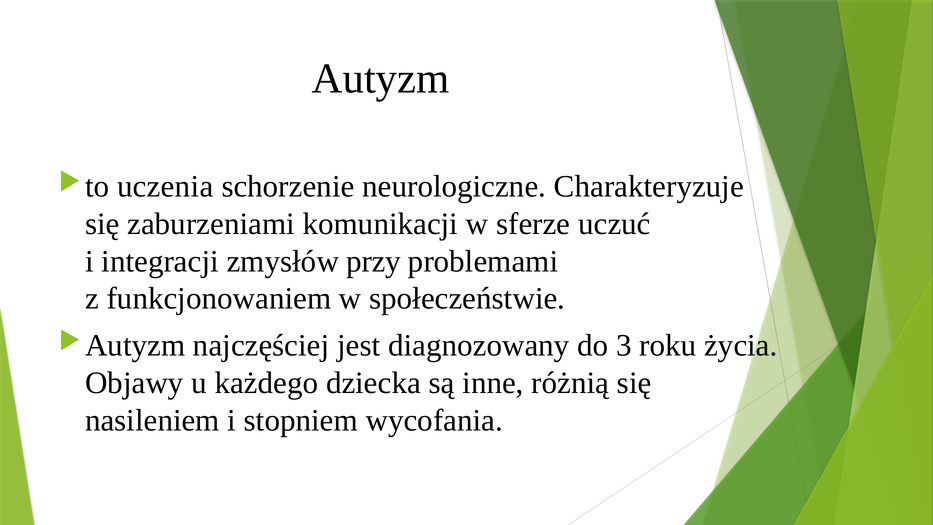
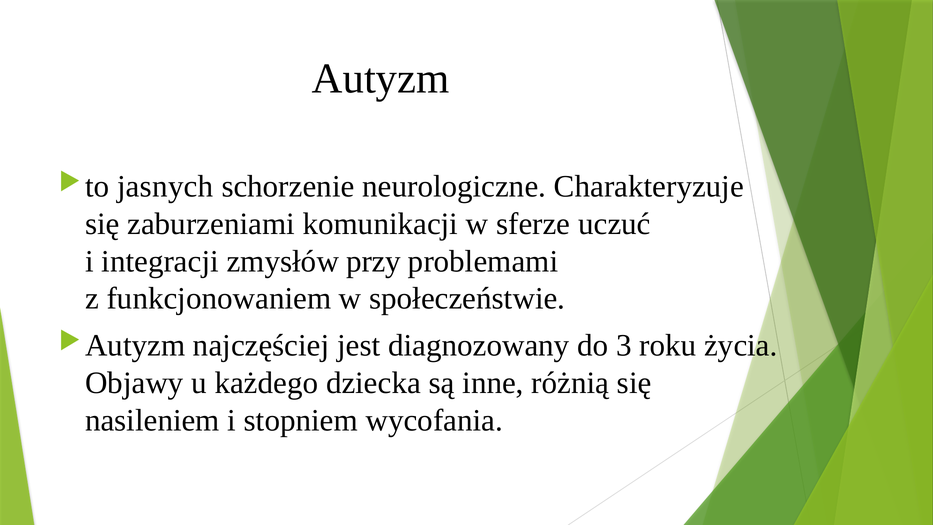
uczenia: uczenia -> jasnych
